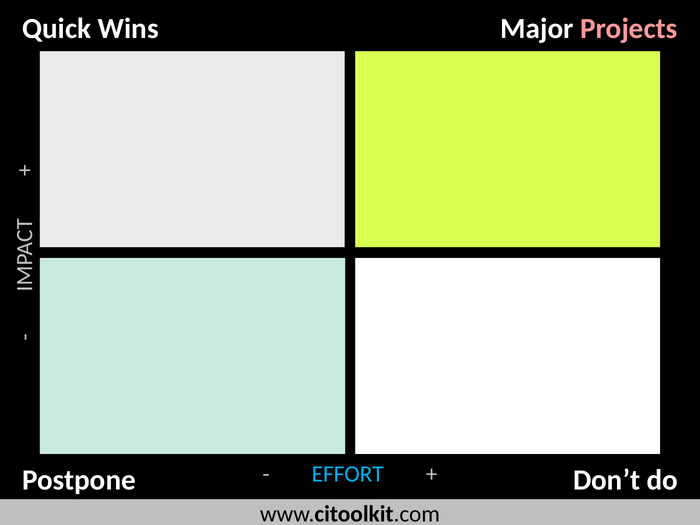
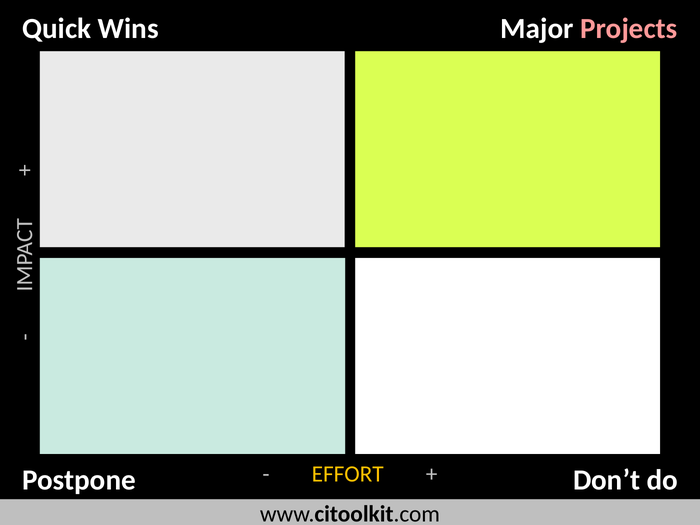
EFFORT colour: light blue -> yellow
